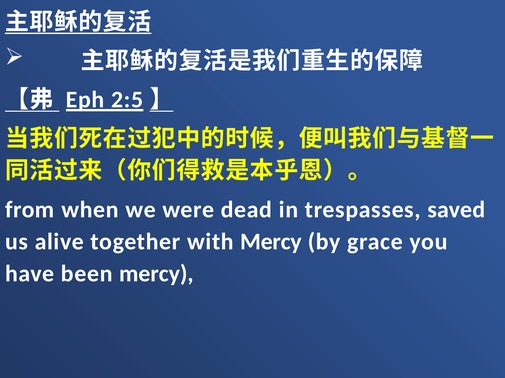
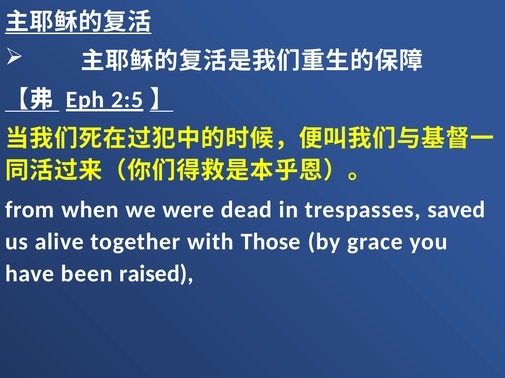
with Mercy: Mercy -> Those
been mercy: mercy -> raised
